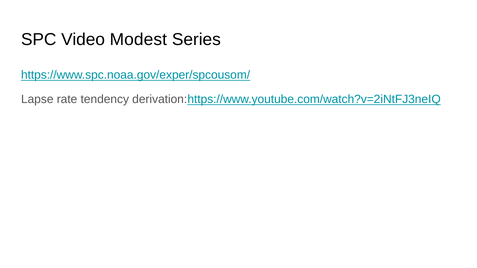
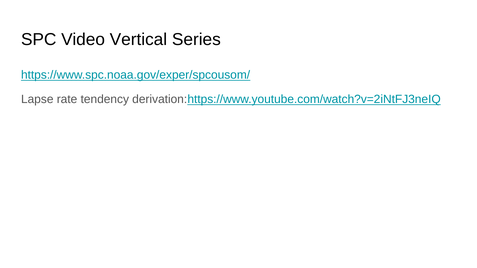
Modest: Modest -> Vertical
